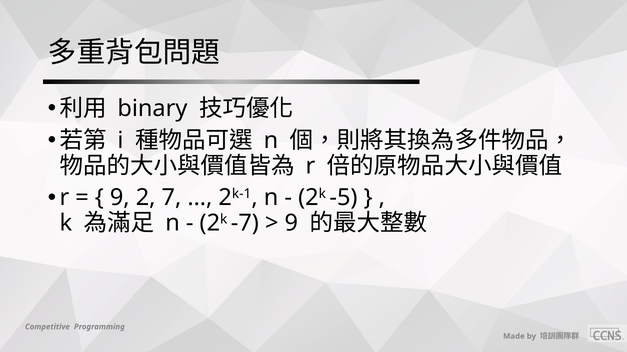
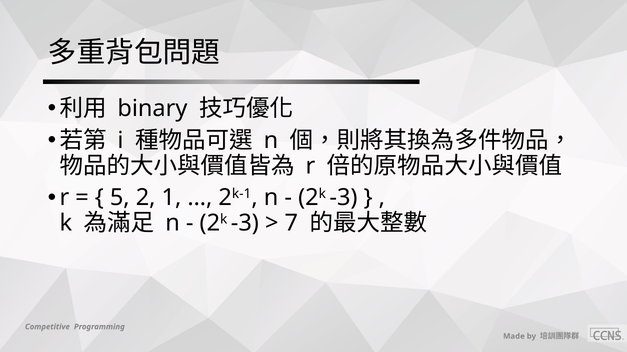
9 at (120, 198): 9 -> 5
7: 7 -> 1
-5 at (343, 198): -5 -> -3
-7 at (245, 223): -7 -> -3
9 at (291, 223): 9 -> 7
